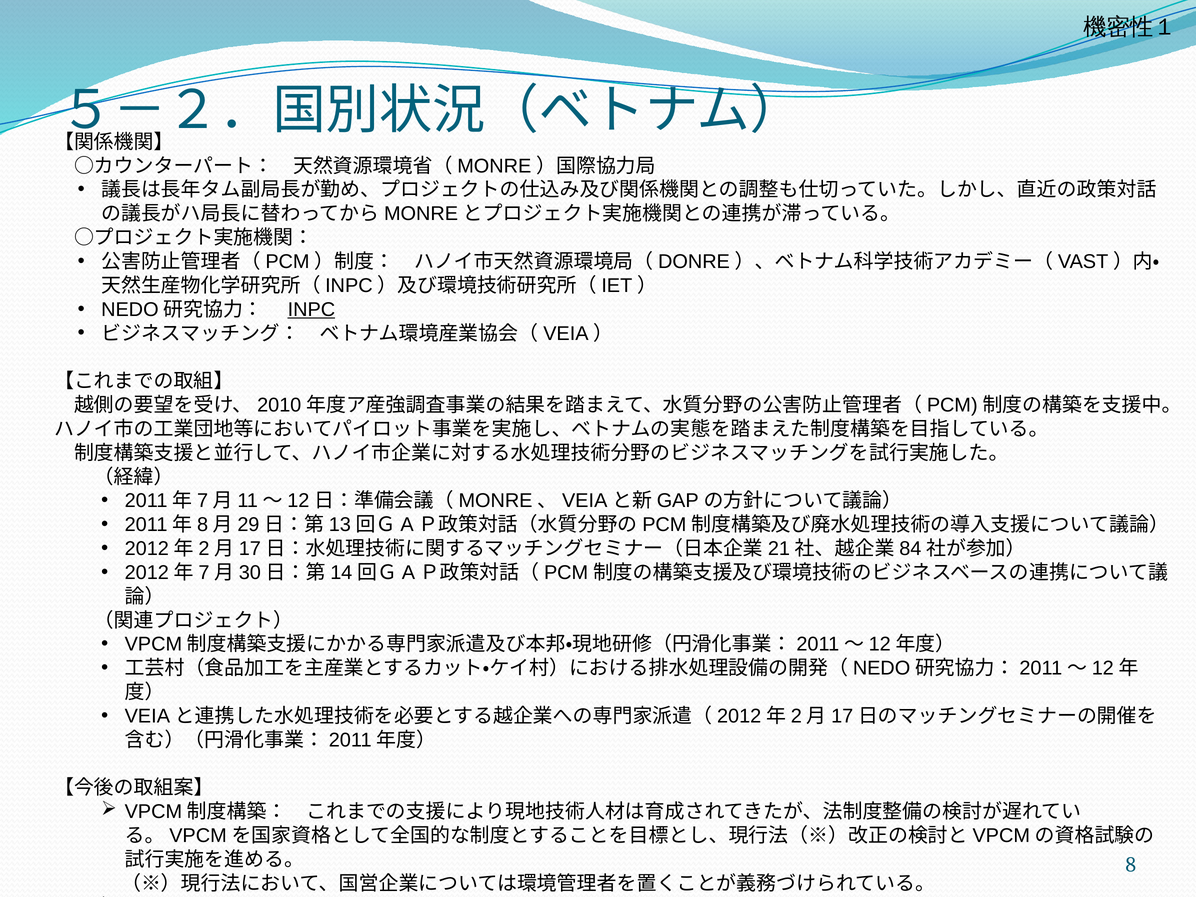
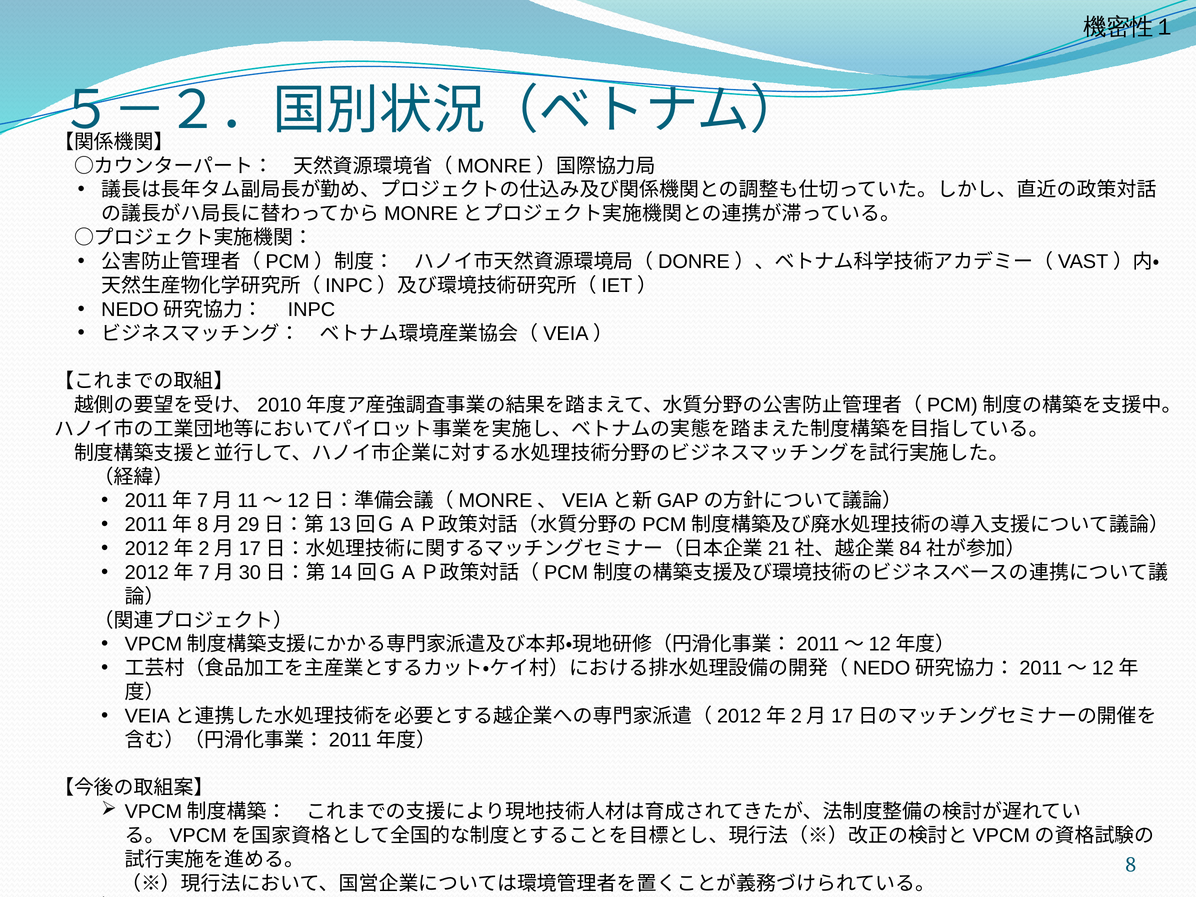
INPC underline: present -> none
